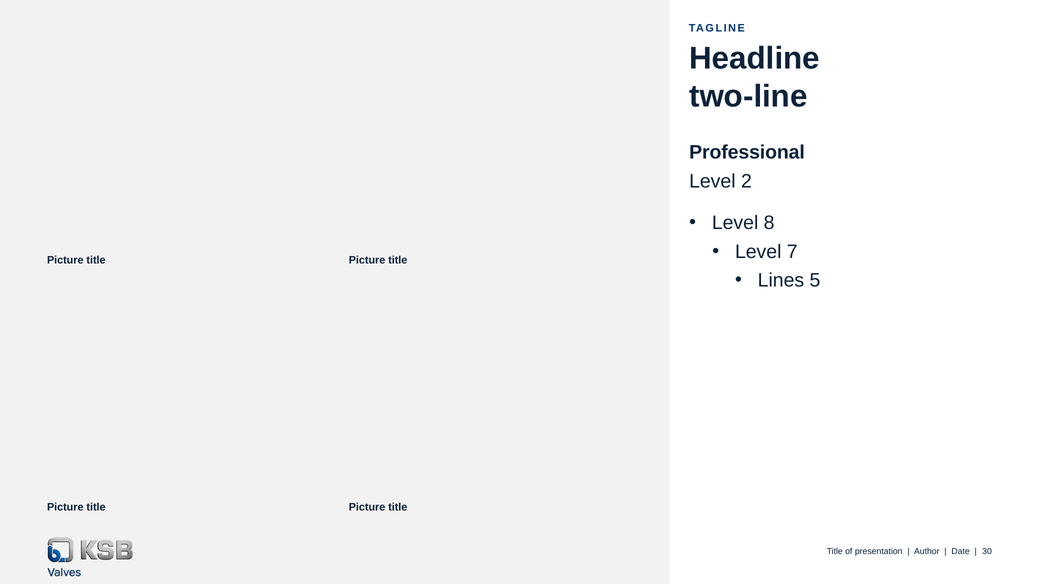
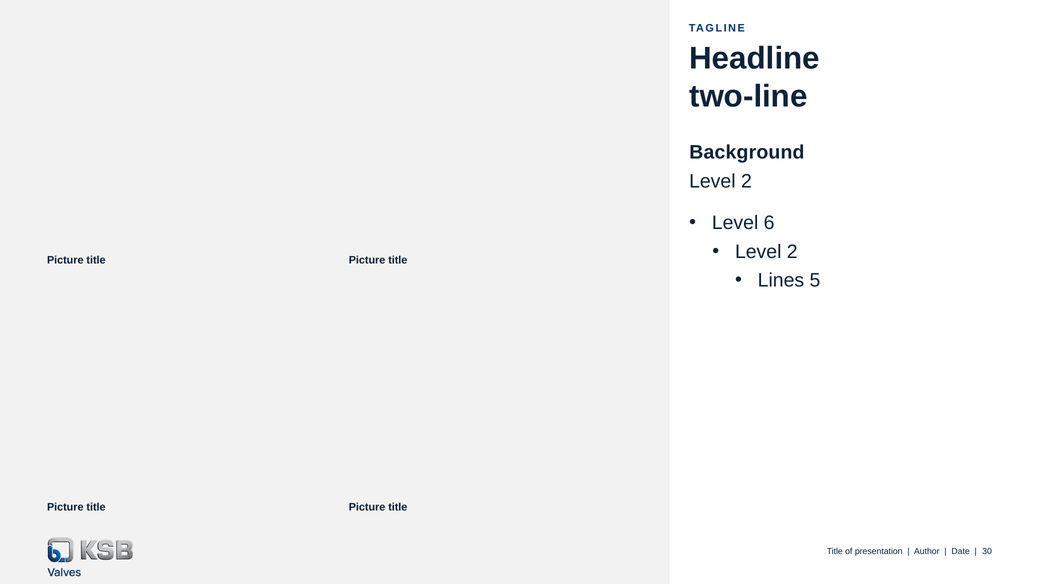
Professional: Professional -> Background
8: 8 -> 6
7 at (792, 252): 7 -> 2
